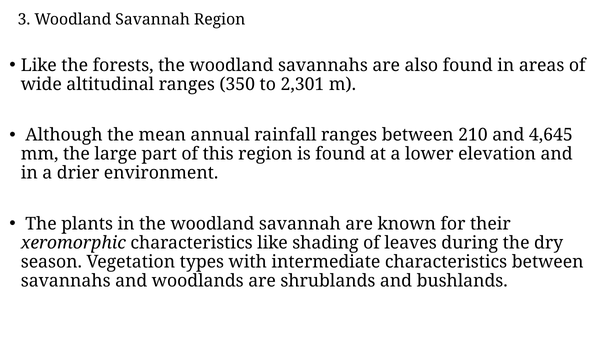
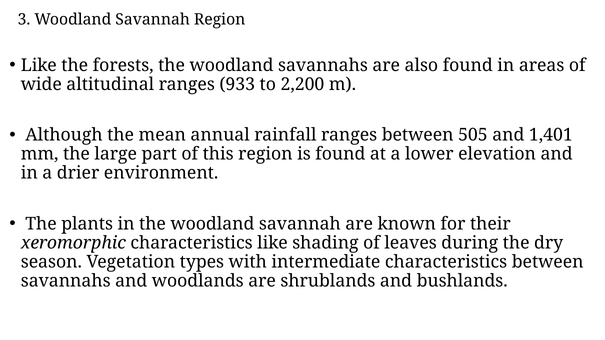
350: 350 -> 933
2,301: 2,301 -> 2,200
210: 210 -> 505
4,645: 4,645 -> 1,401
